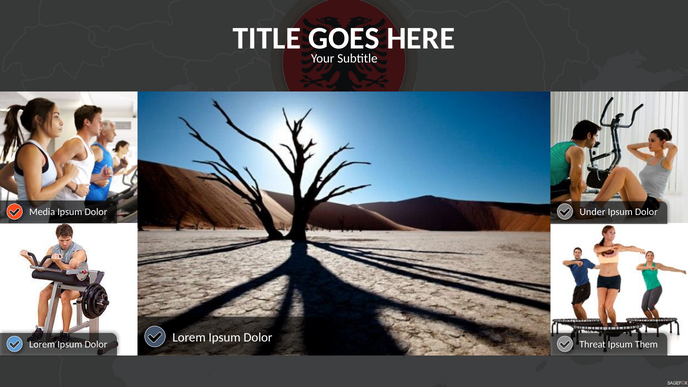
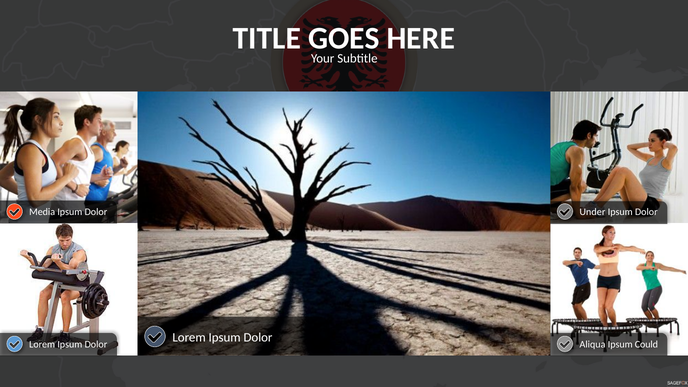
Threat: Threat -> Aliqua
Them: Them -> Could
